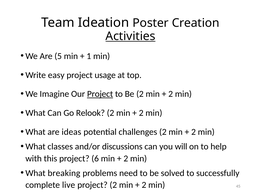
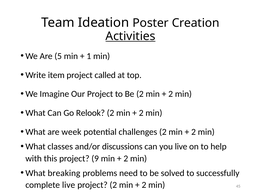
easy: easy -> item
usage: usage -> called
Project at (100, 94) underline: present -> none
ideas: ideas -> week
you will: will -> live
6: 6 -> 9
